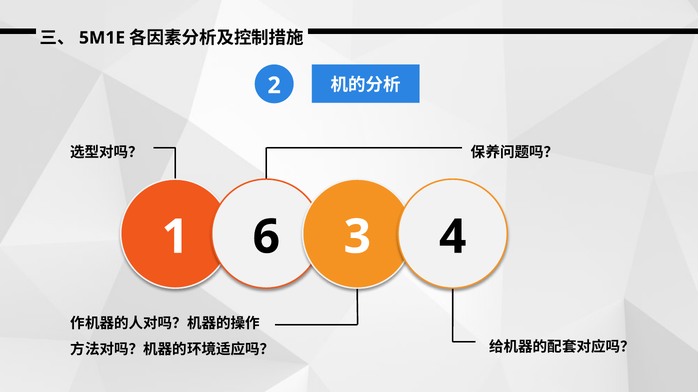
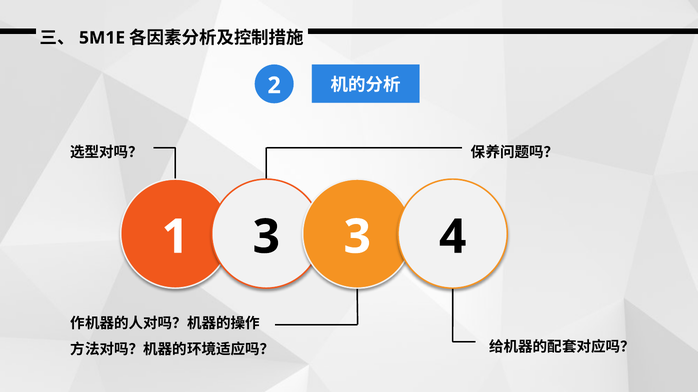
1 6: 6 -> 3
